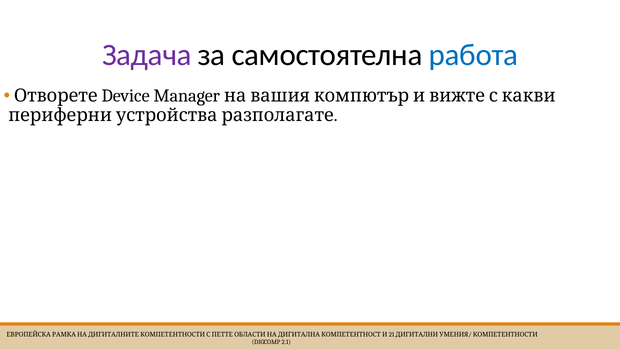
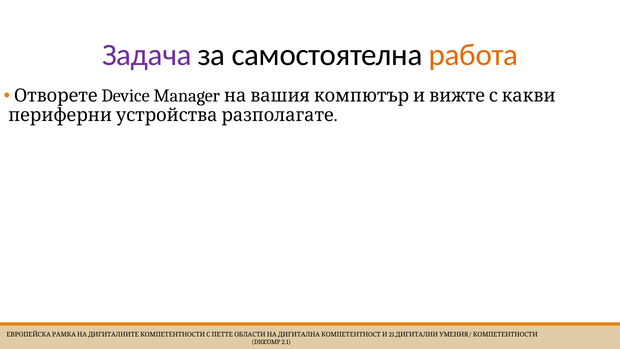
работа colour: blue -> orange
